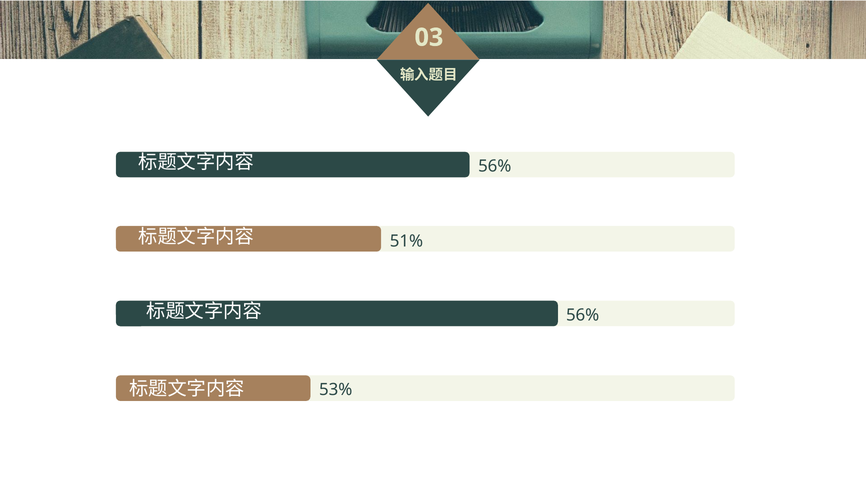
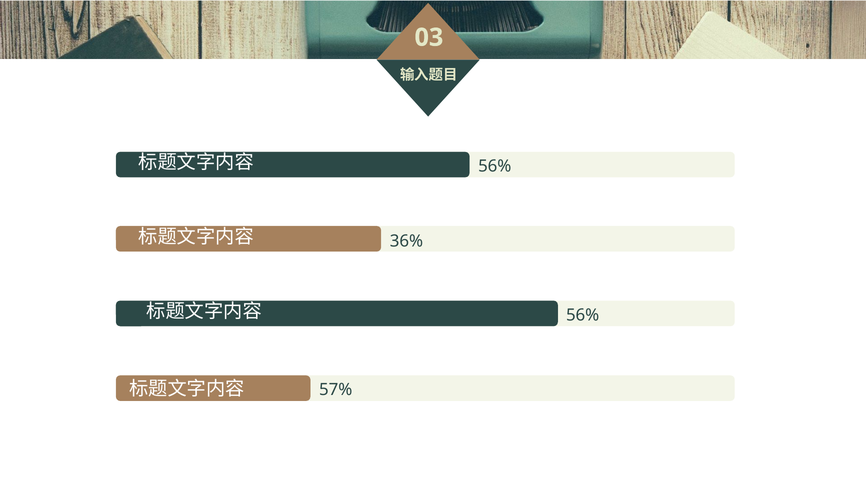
51%: 51% -> 36%
53%: 53% -> 57%
